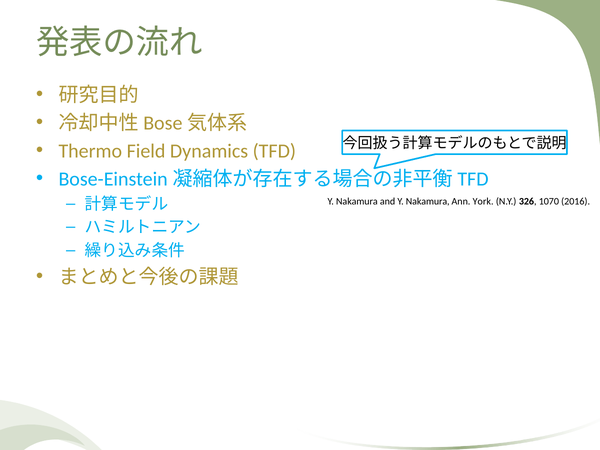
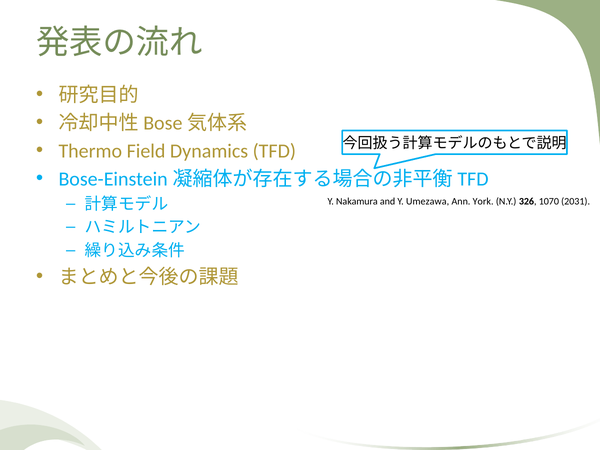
and Y Nakamura: Nakamura -> Umezawa
2016: 2016 -> 2031
